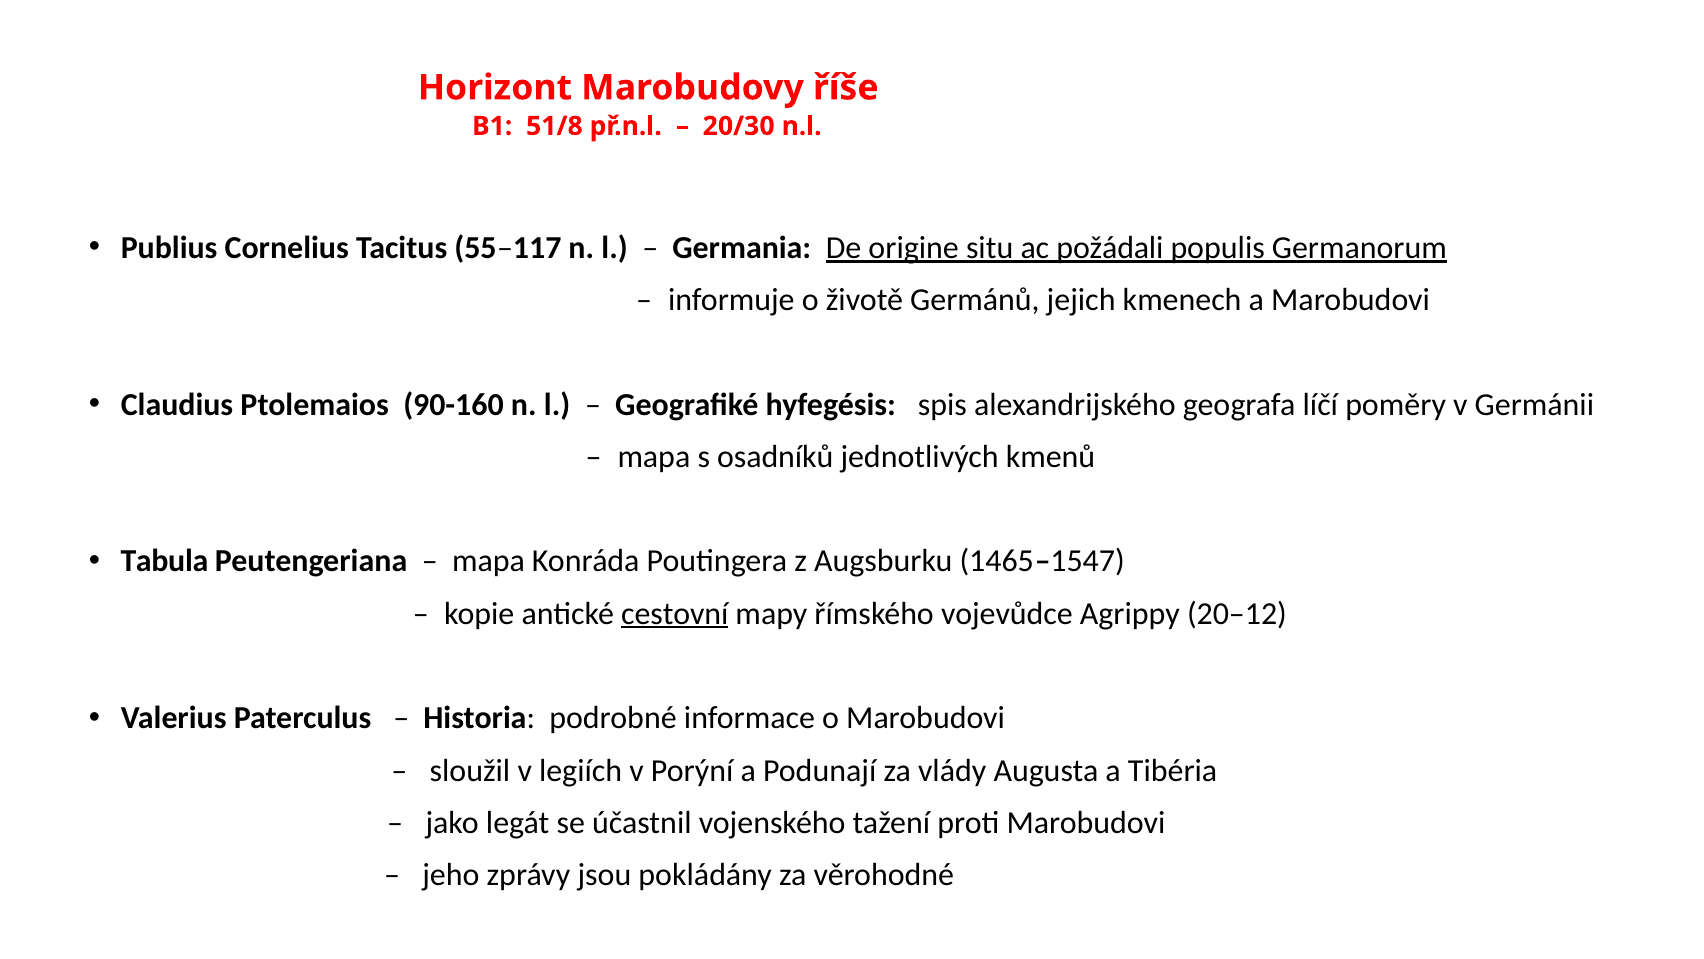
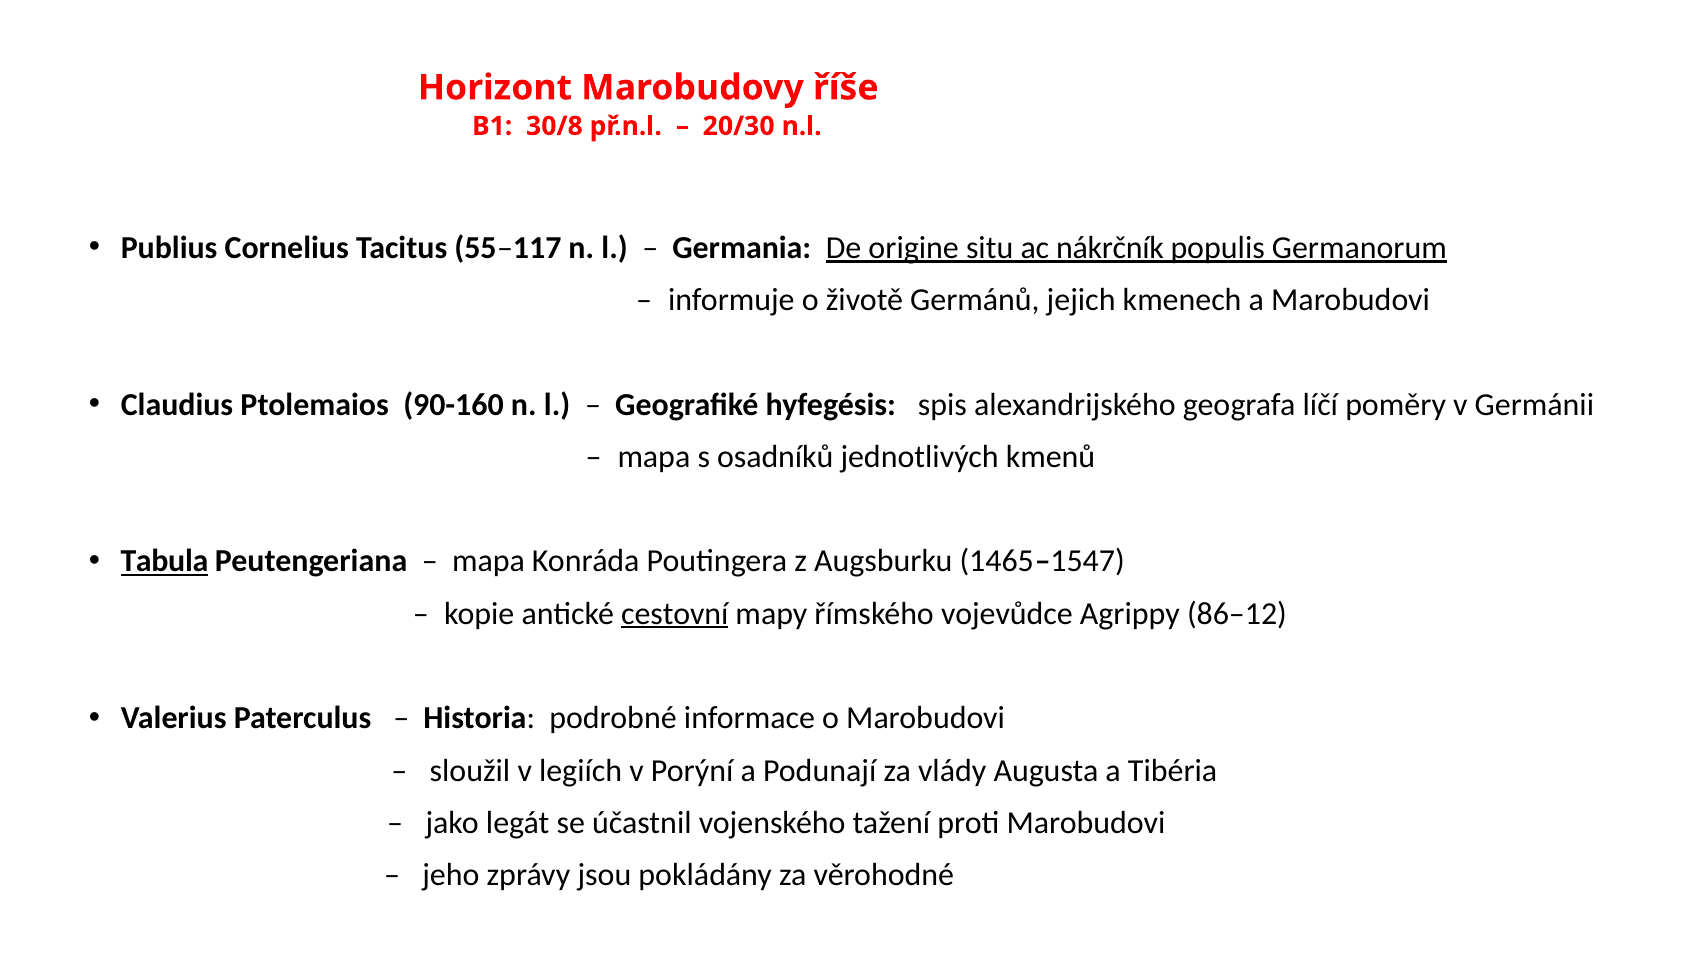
51/8: 51/8 -> 30/8
požádali: požádali -> nákrčník
Tabula underline: none -> present
20–12: 20–12 -> 86–12
